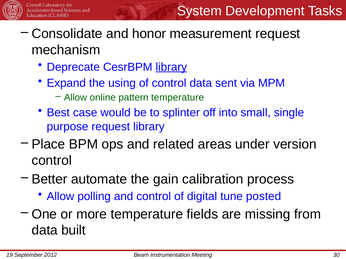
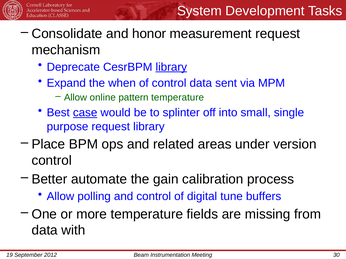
using: using -> when
case underline: none -> present
posted: posted -> buffers
built: built -> with
